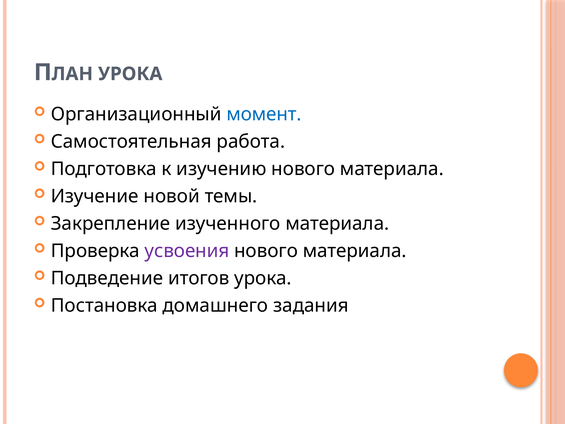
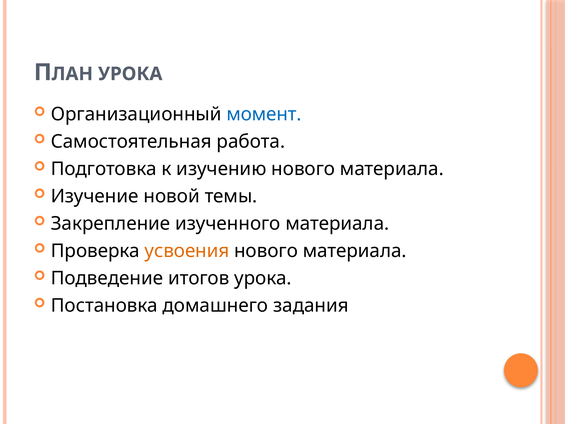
усвоения colour: purple -> orange
